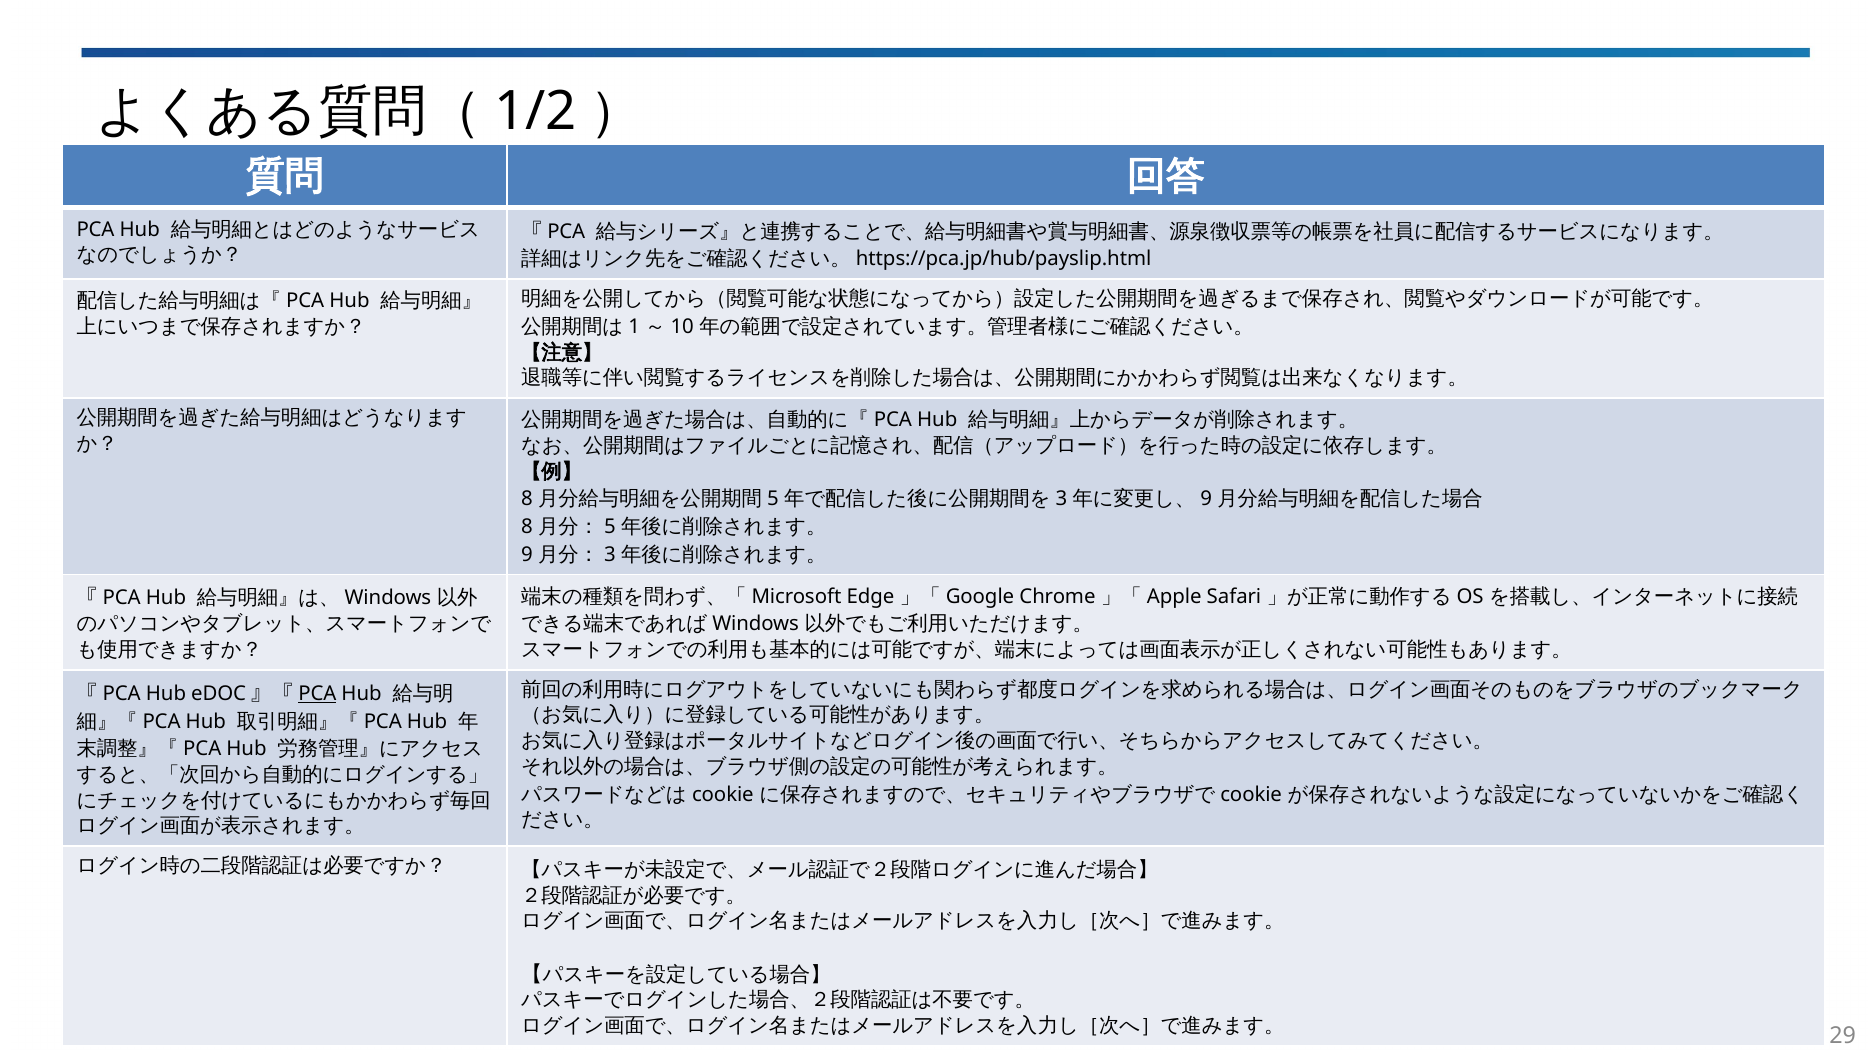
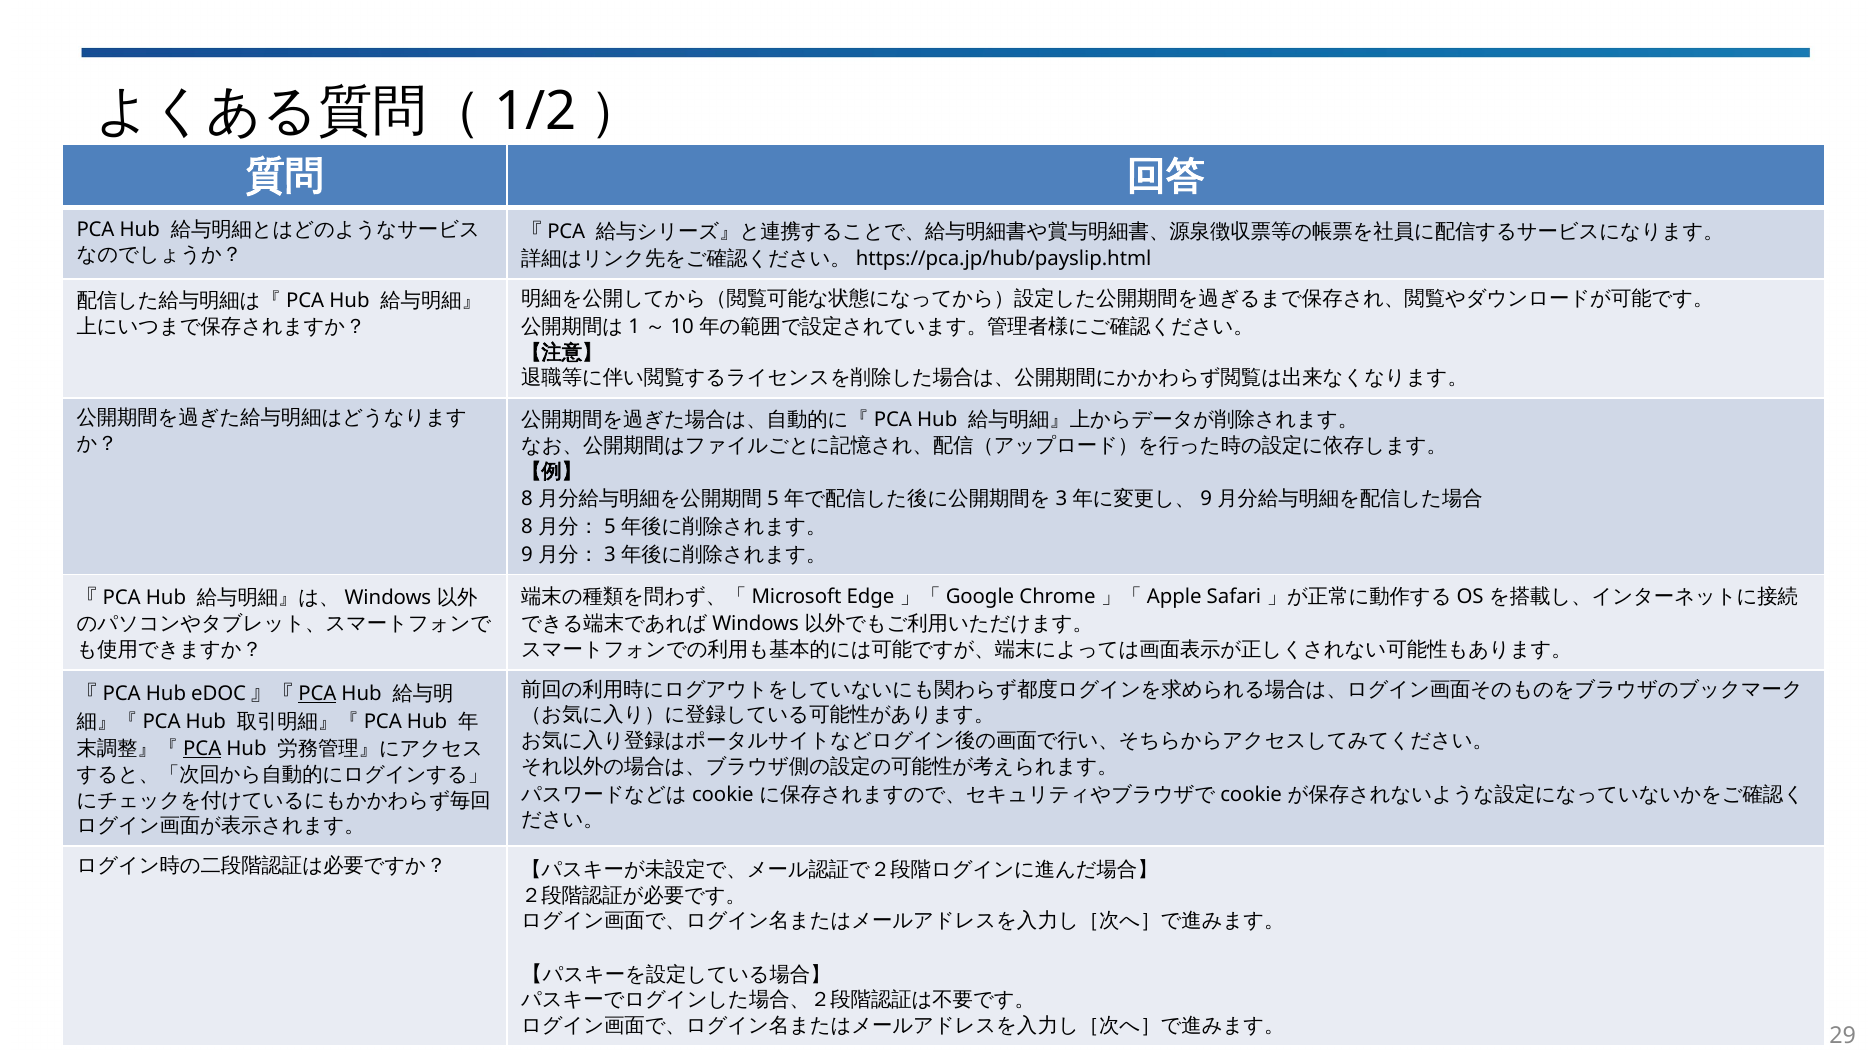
PCA at (202, 750) underline: none -> present
